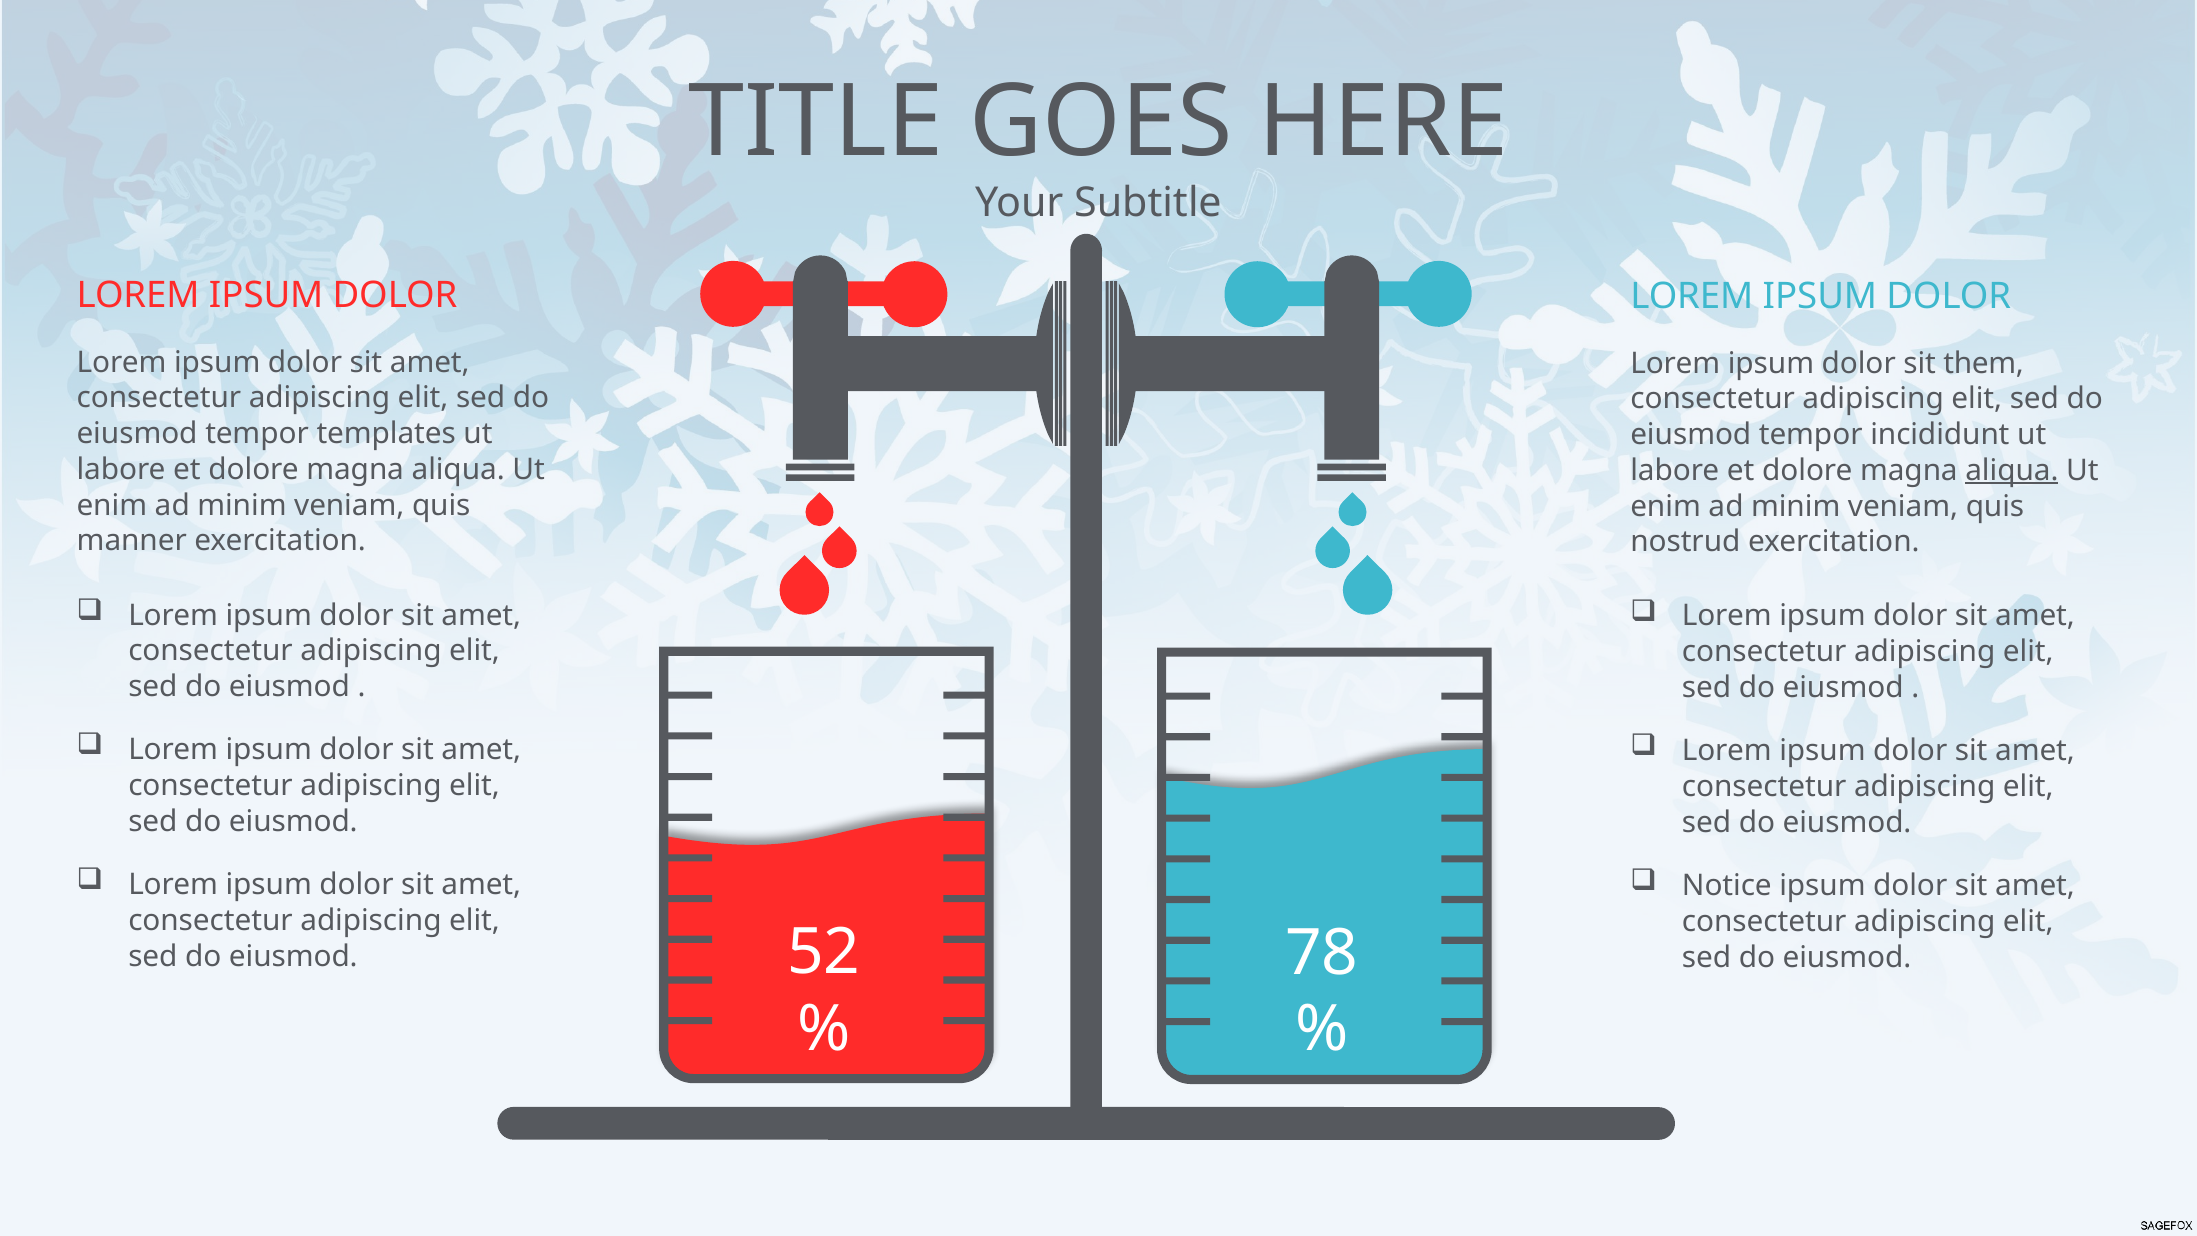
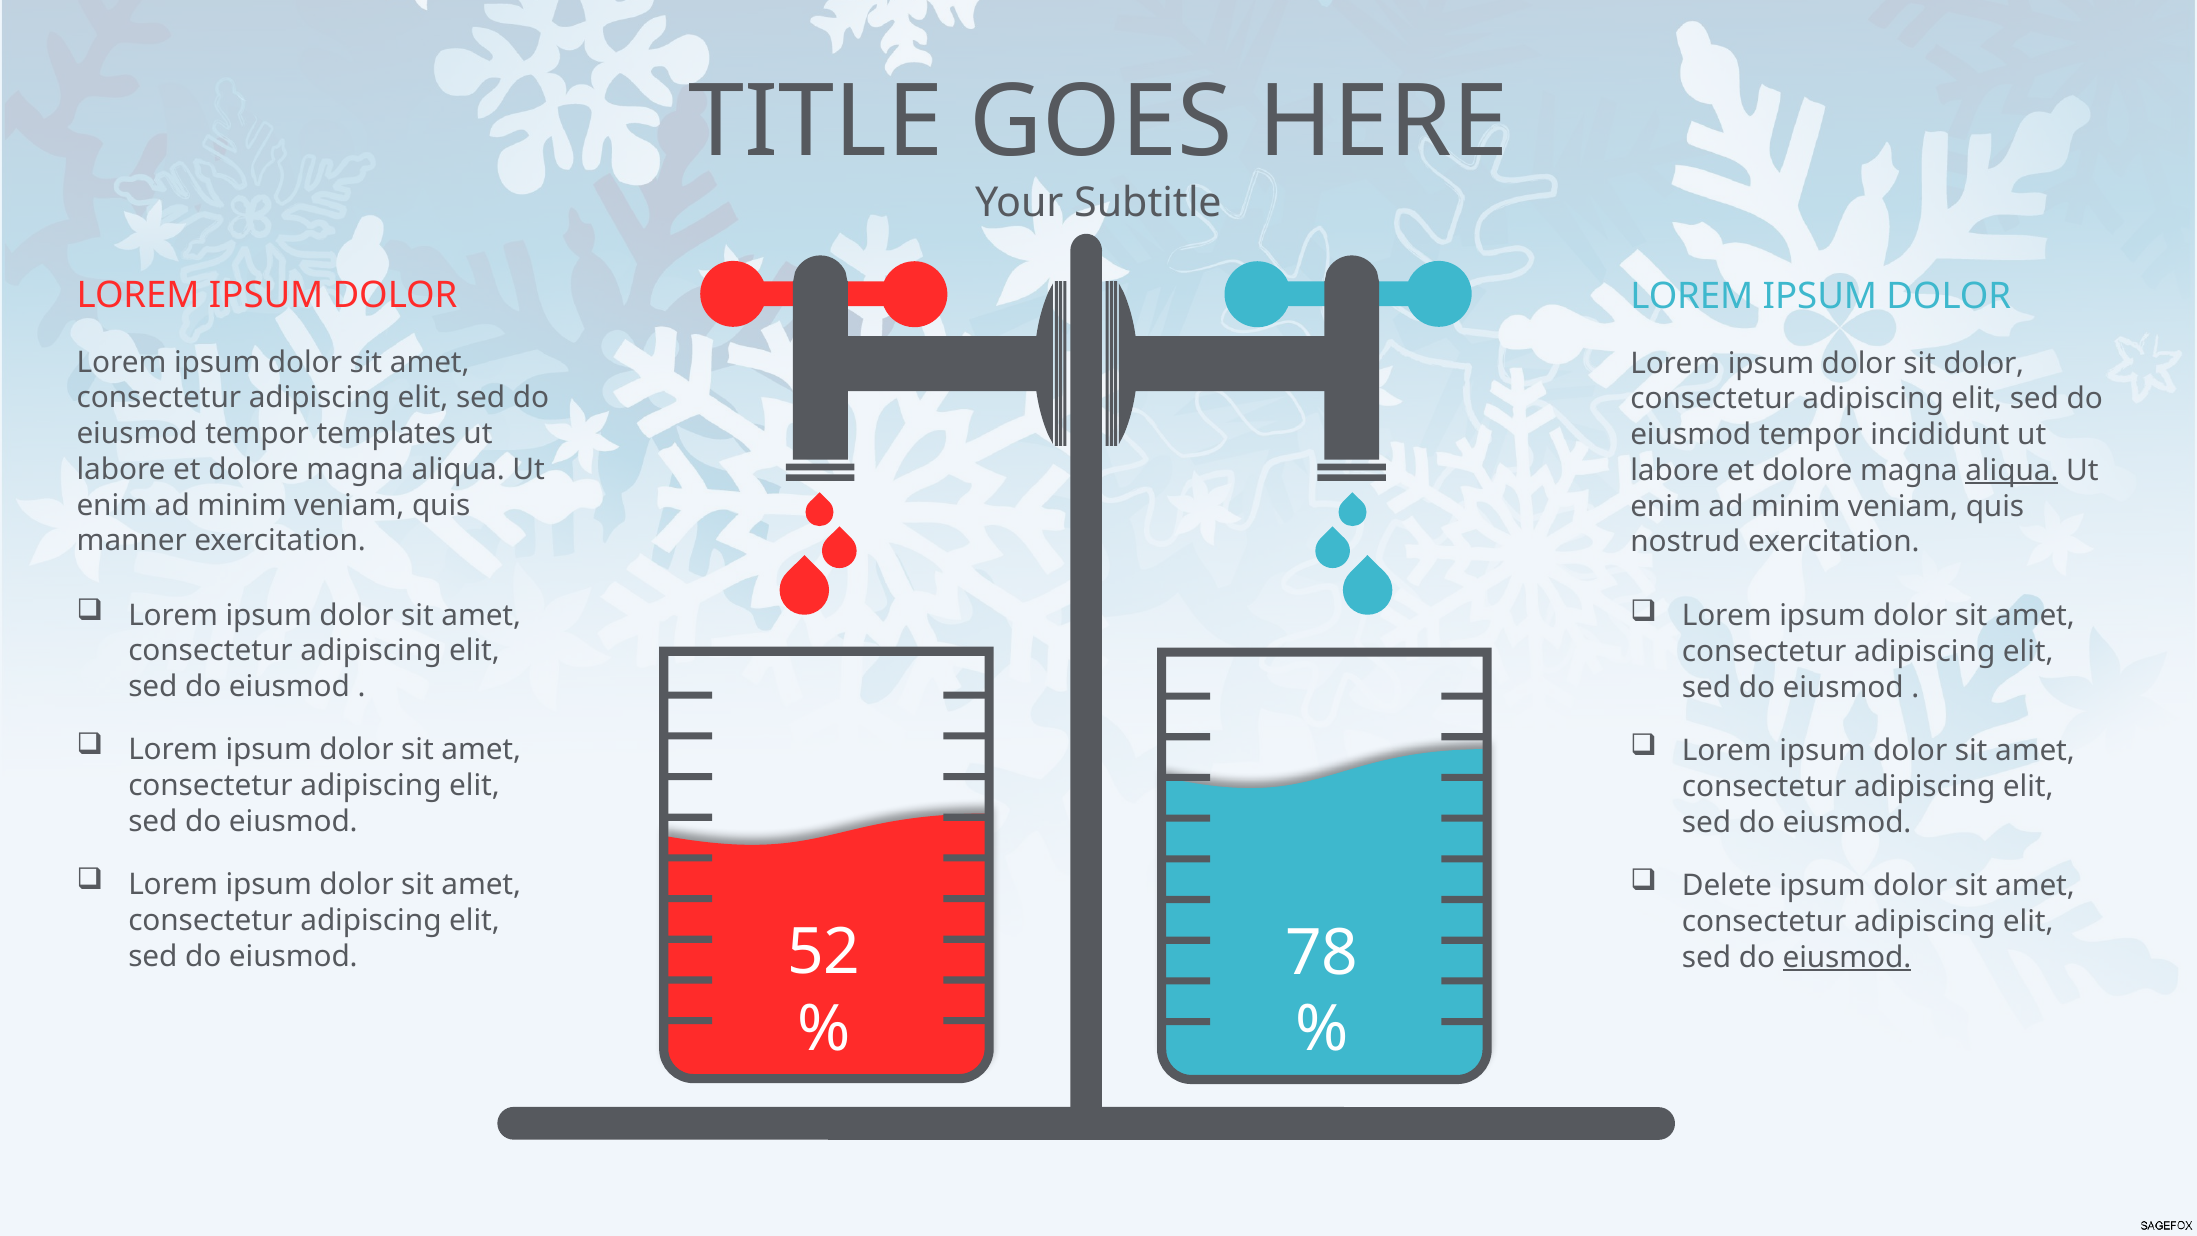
sit them: them -> dolor
Notice: Notice -> Delete
eiusmod at (1847, 957) underline: none -> present
